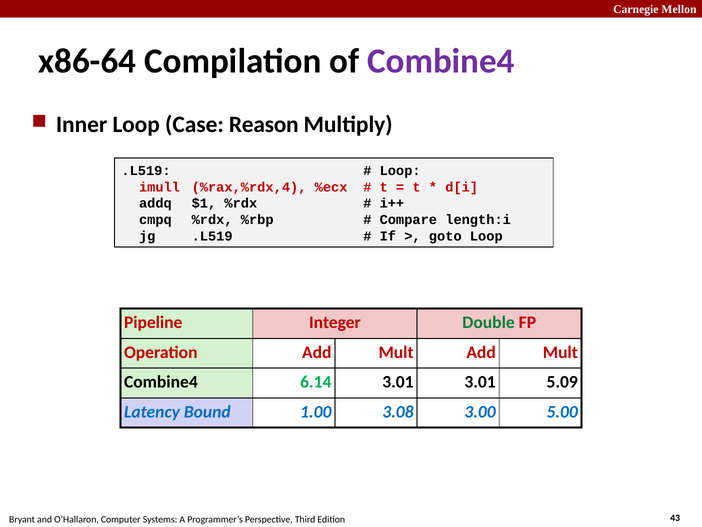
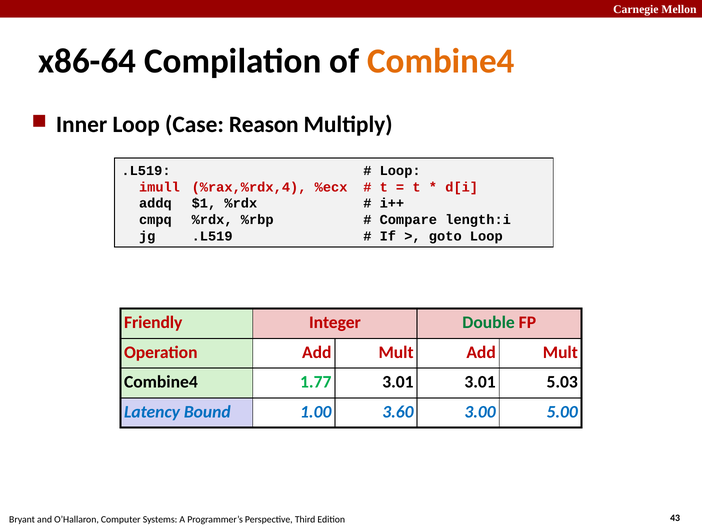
Combine4 at (441, 61) colour: purple -> orange
Pipeline: Pipeline -> Friendly
6.14: 6.14 -> 1.77
5.09: 5.09 -> 5.03
3.08: 3.08 -> 3.60
